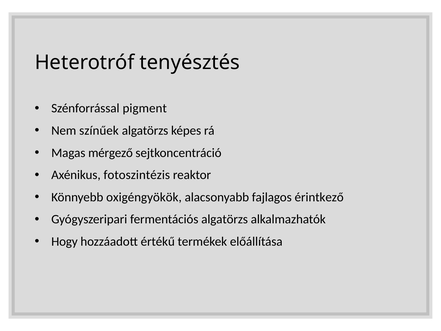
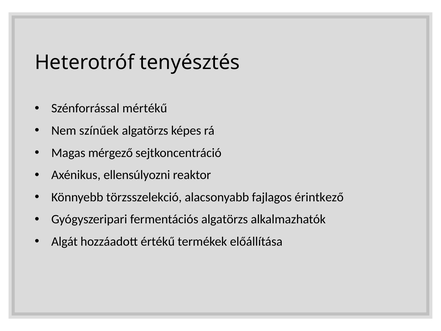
pigment: pigment -> mértékű
fotoszintézis: fotoszintézis -> ellensúlyozni
oxigéngyökök: oxigéngyökök -> törzsszelekció
Hogy: Hogy -> Algát
